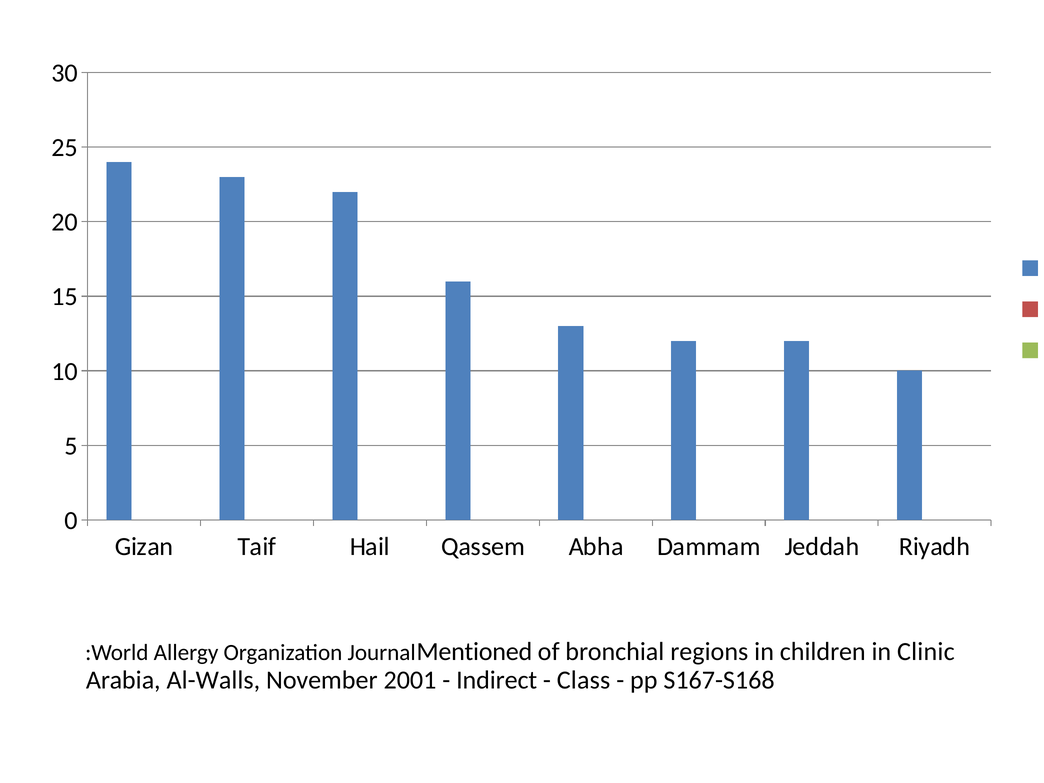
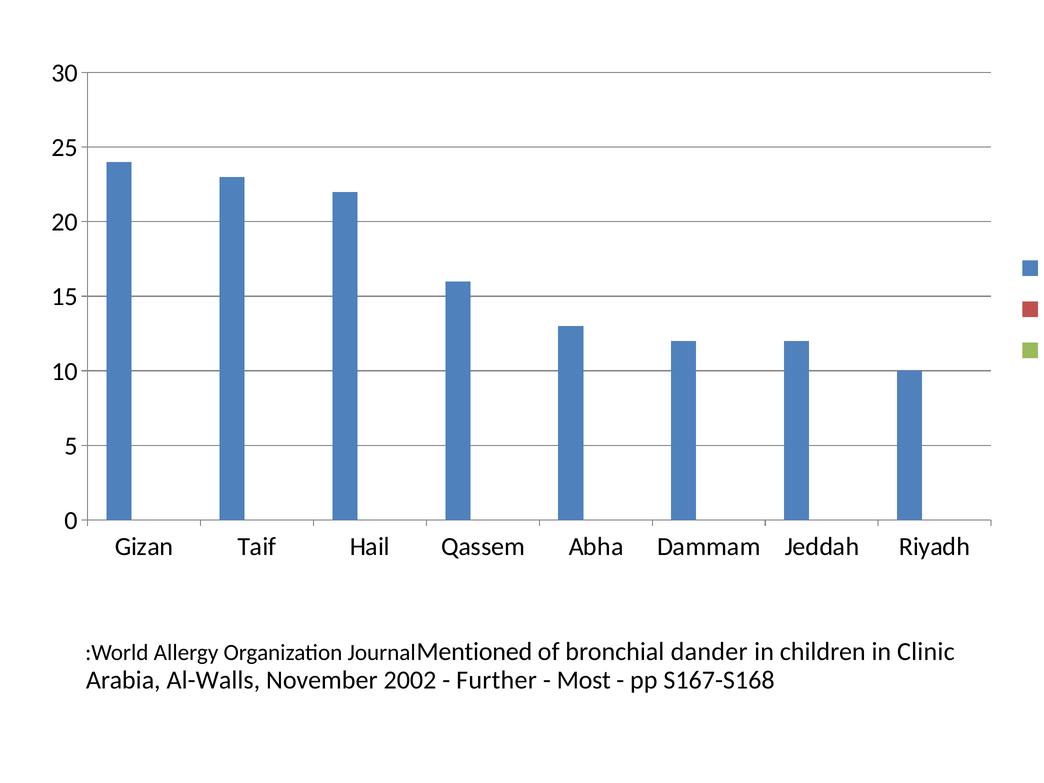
regions: regions -> dander
2001: 2001 -> 2002
Indirect: Indirect -> Further
Class: Class -> Most
